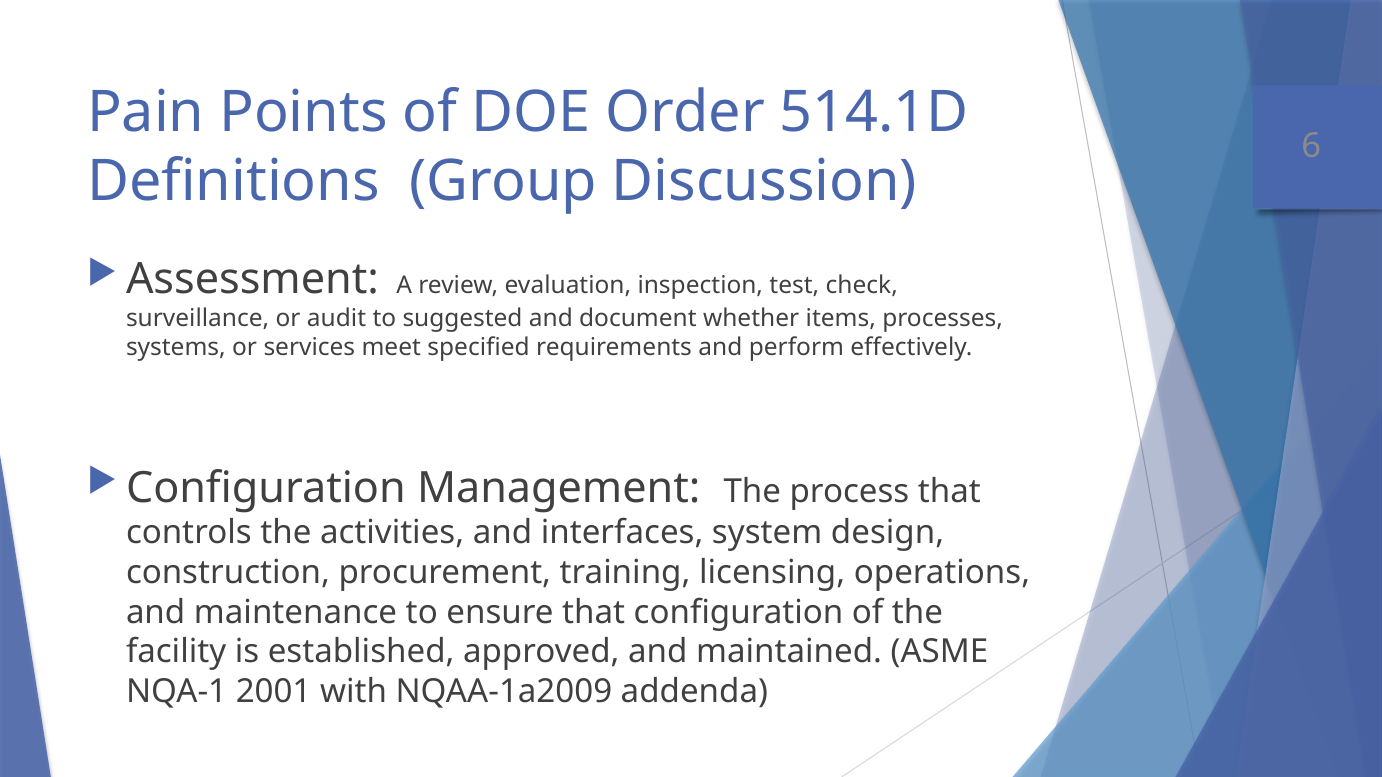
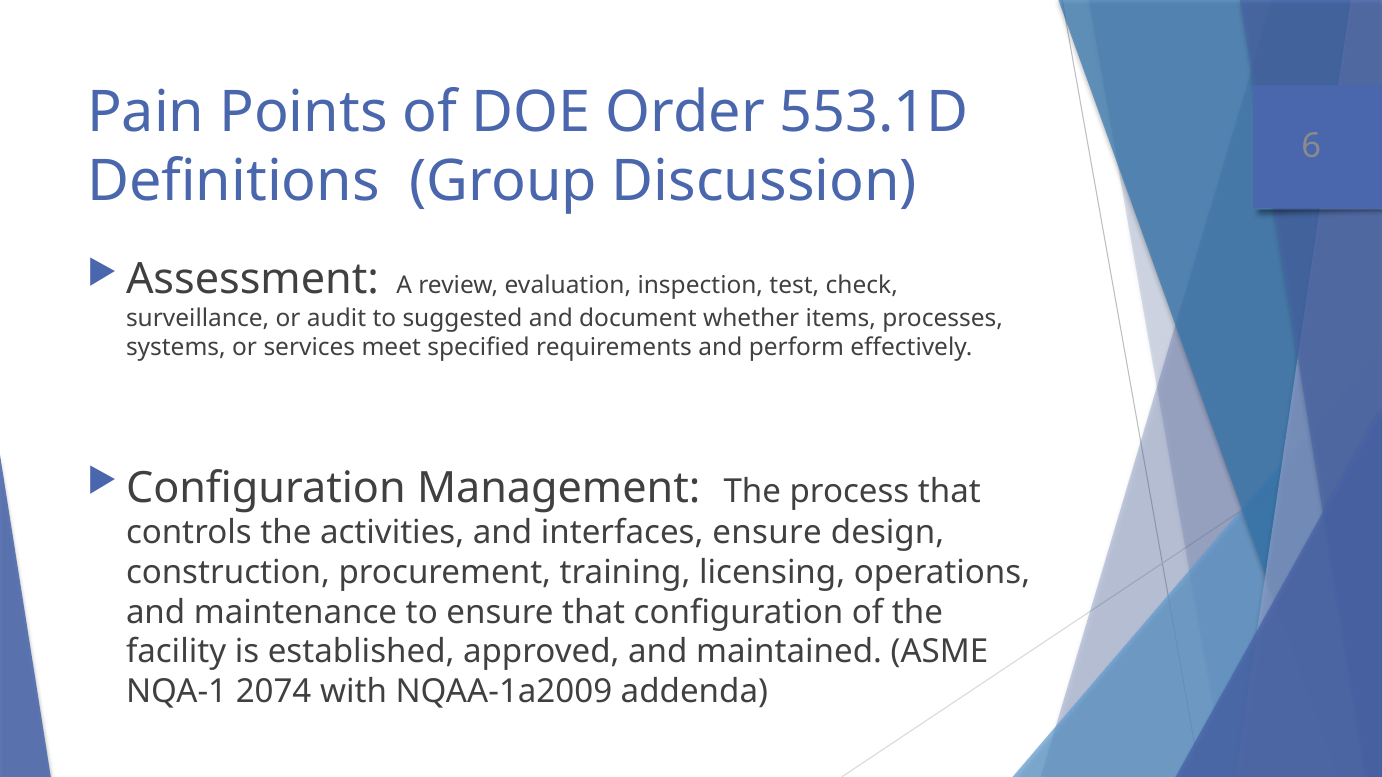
514.1D: 514.1D -> 553.1D
interfaces system: system -> ensure
2001: 2001 -> 2074
